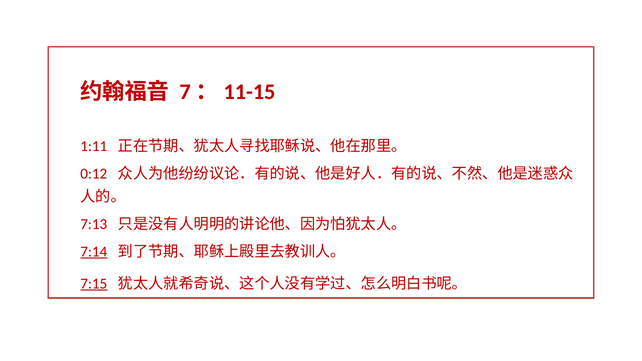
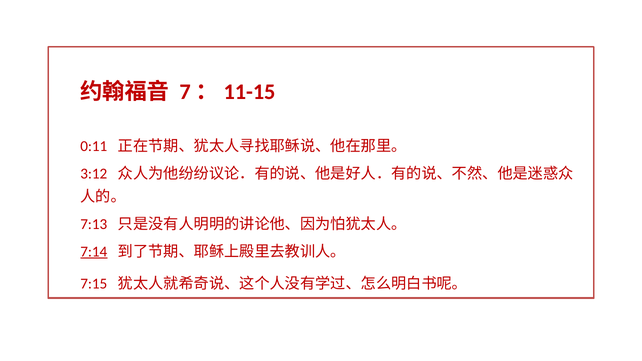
1:11: 1:11 -> 0:11
0:12: 0:12 -> 3:12
7:15 underline: present -> none
